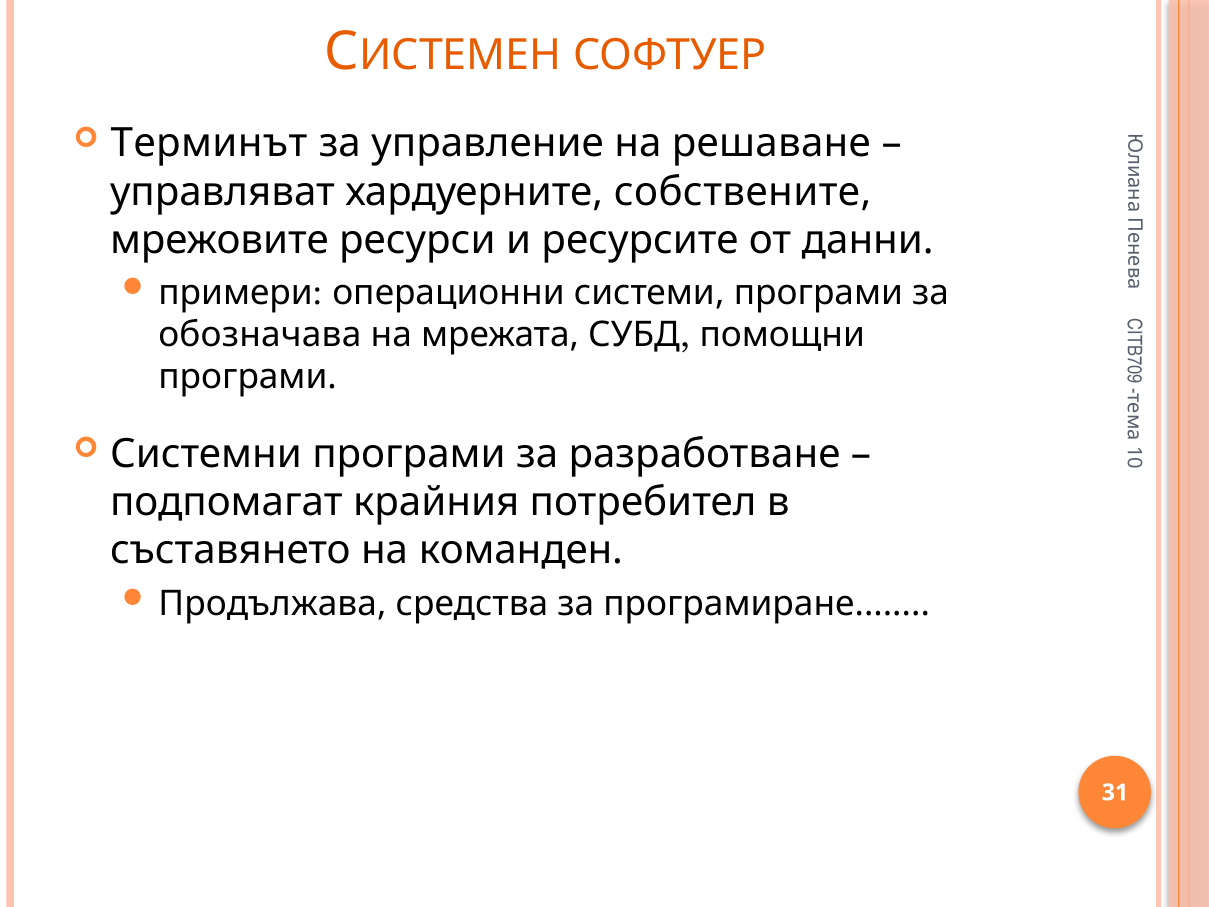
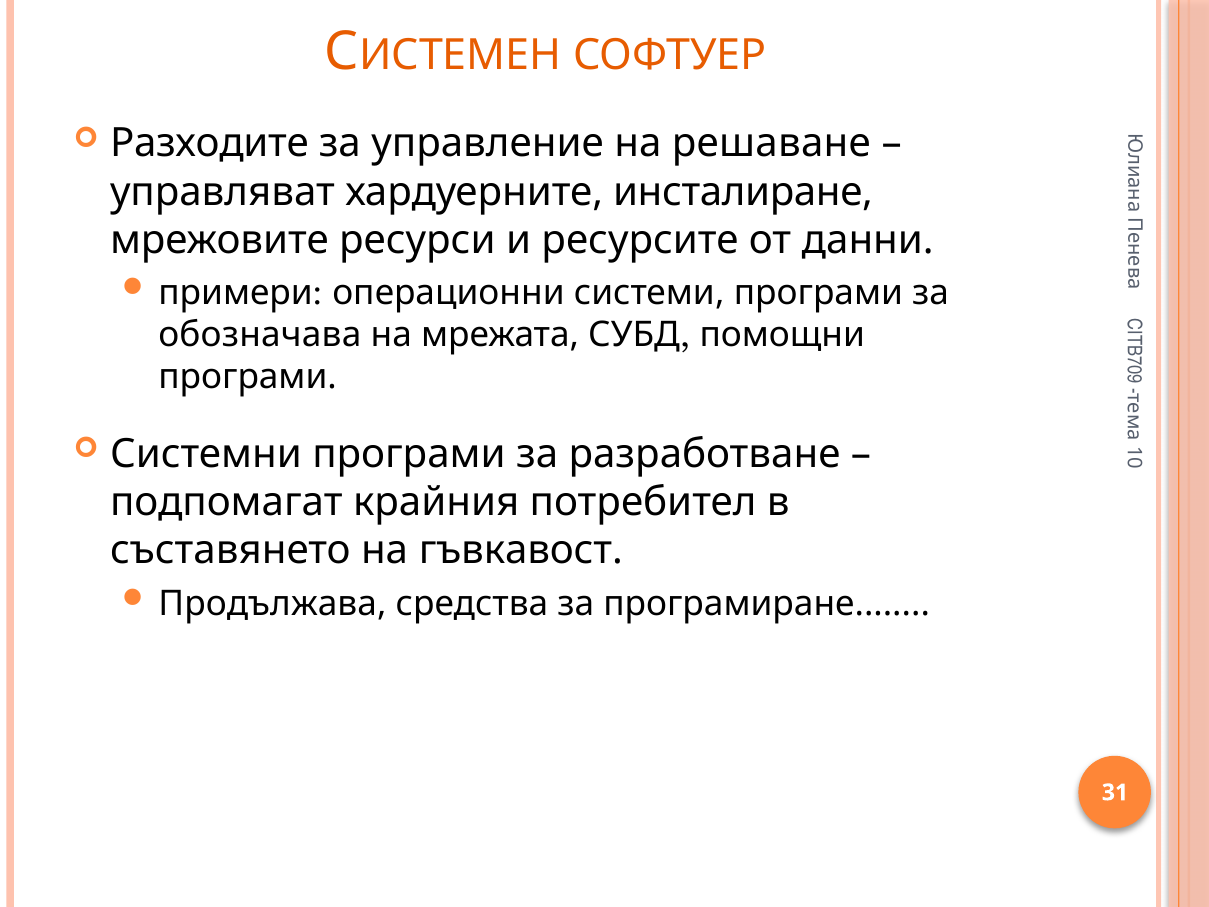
Терминът: Терминът -> Разходите
собствените: собствените -> инсталиране
команден: команден -> гъвкавост
